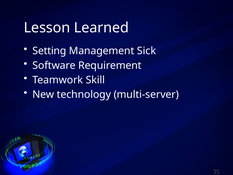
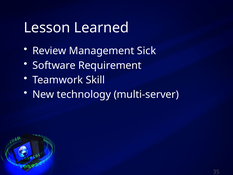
Setting: Setting -> Review
